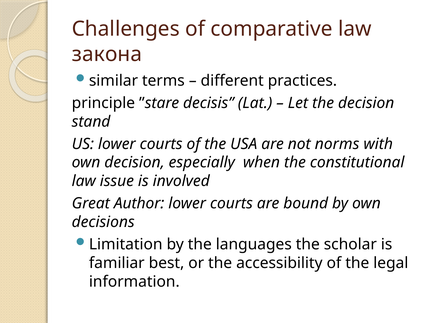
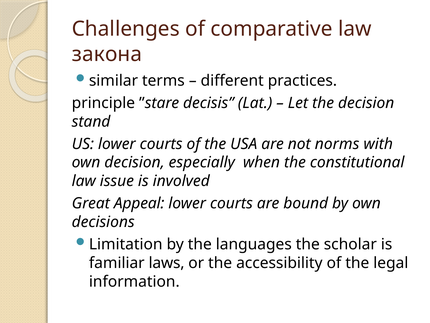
Author: Author -> Appeal
best: best -> laws
